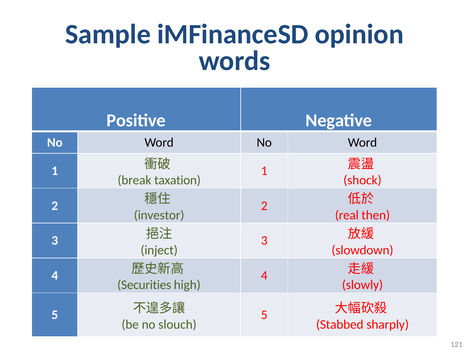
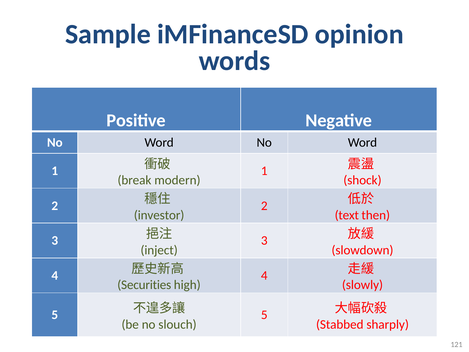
taxation: taxation -> modern
real: real -> text
